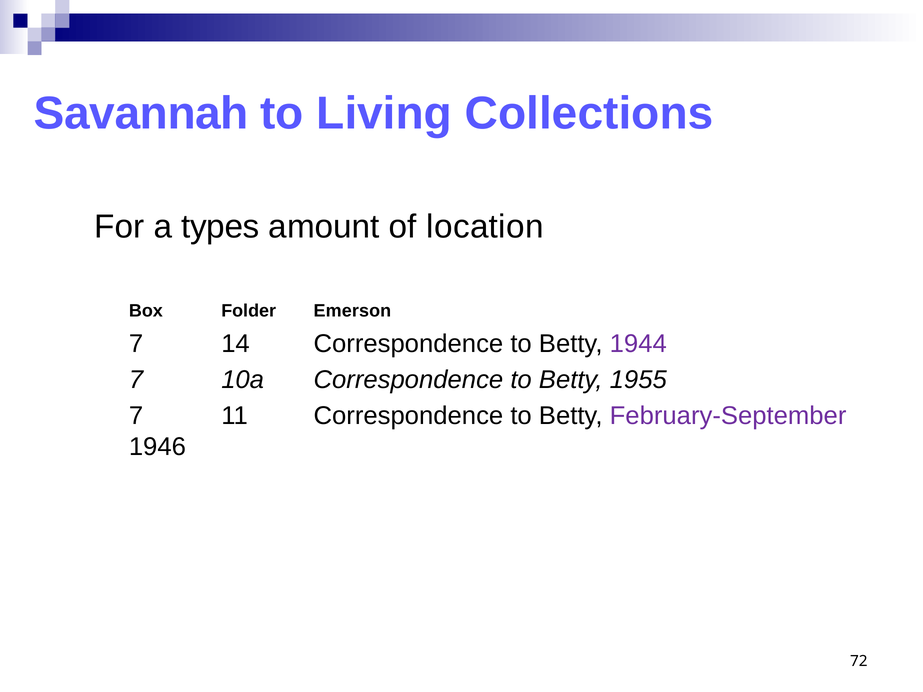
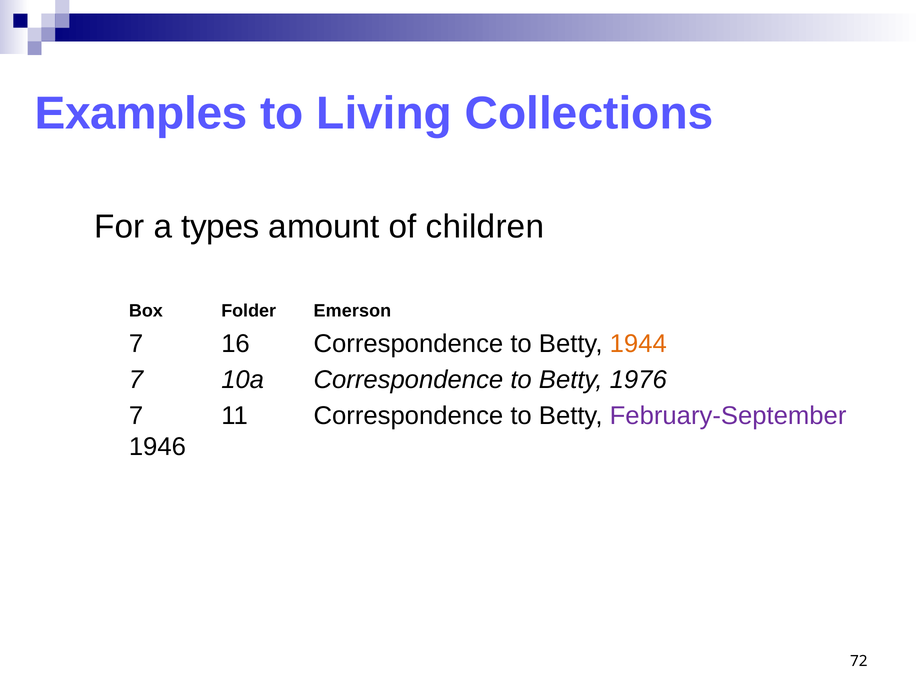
Savannah: Savannah -> Examples
location: location -> children
14: 14 -> 16
1944 colour: purple -> orange
1955: 1955 -> 1976
